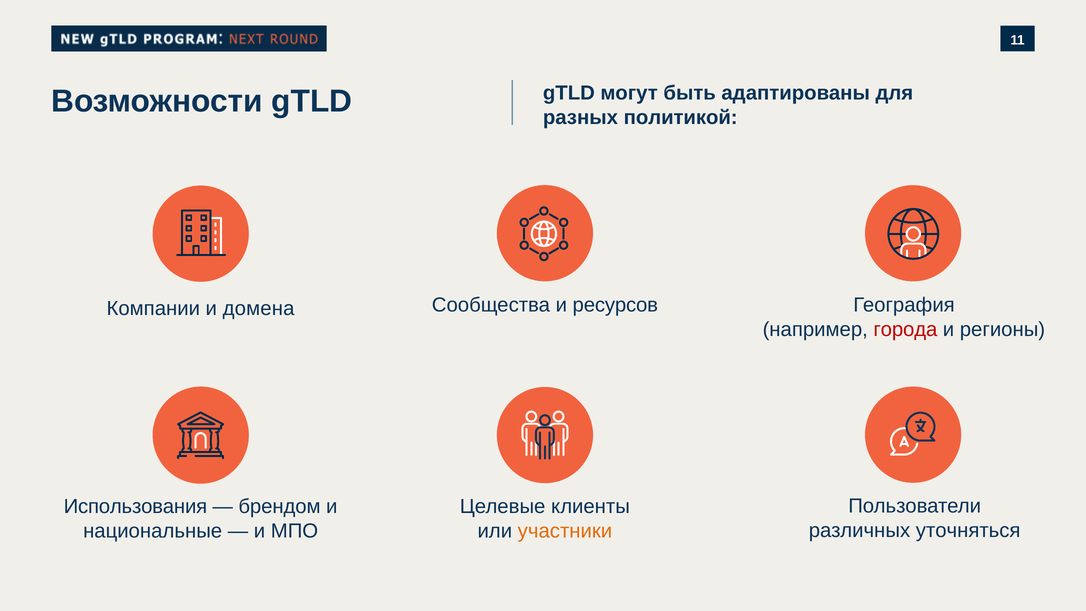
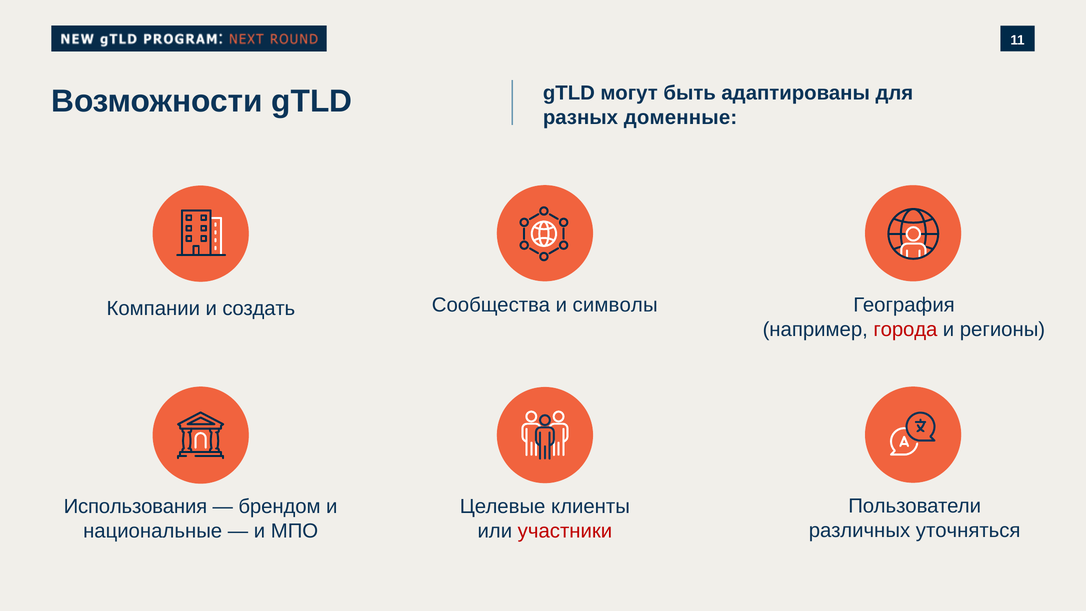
политикой: политикой -> доменные
домена: домена -> создать
ресурсов: ресурсов -> символы
участники colour: orange -> red
